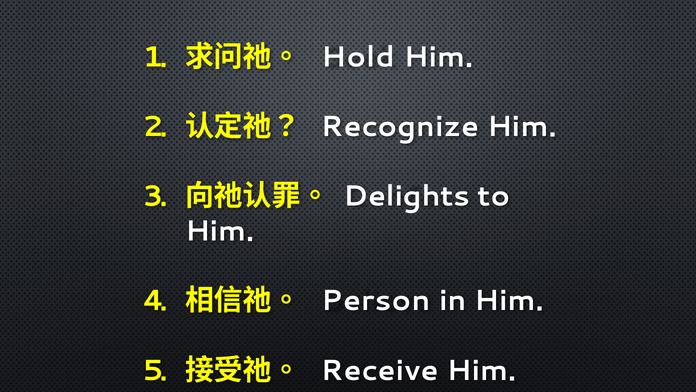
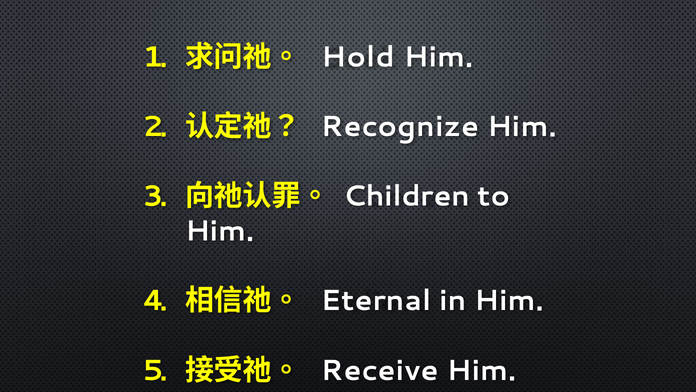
Delights: Delights -> Children
Person: Person -> Eternal
